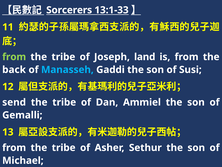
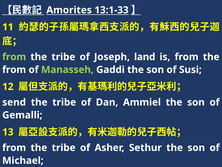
Sorcerers: Sorcerers -> Amorites
back at (14, 69): back -> from
Manasseh colour: light blue -> light green
